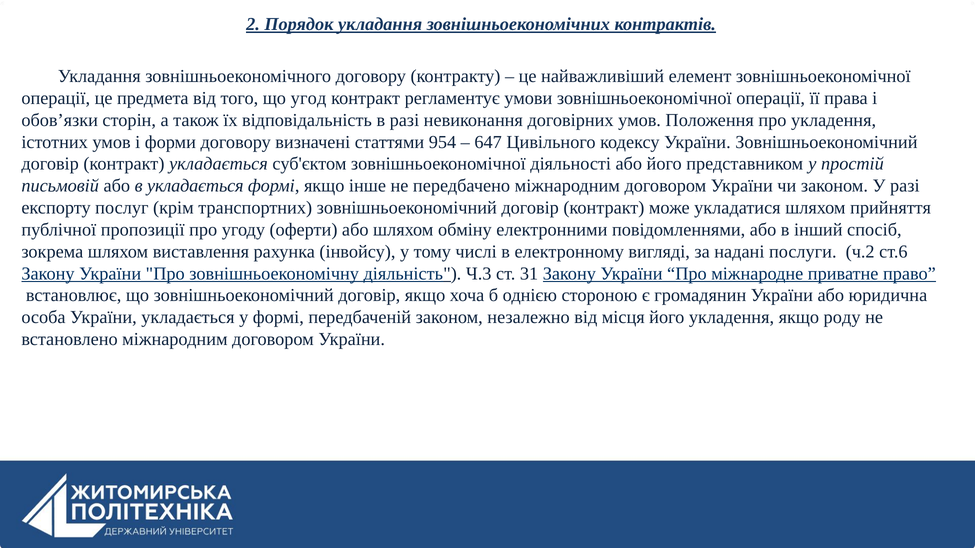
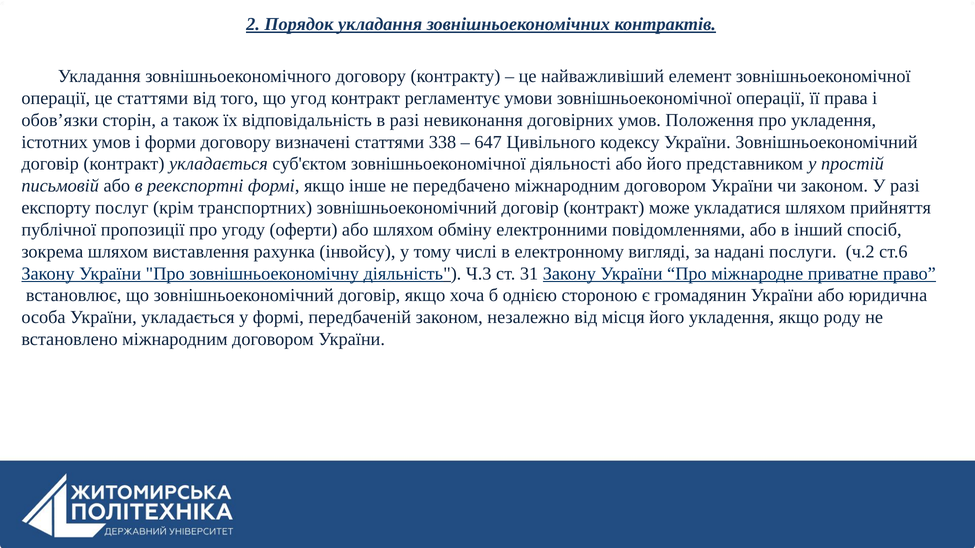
це предмета: предмета -> статтями
954: 954 -> 338
в укладається: укладається -> реекспортні
